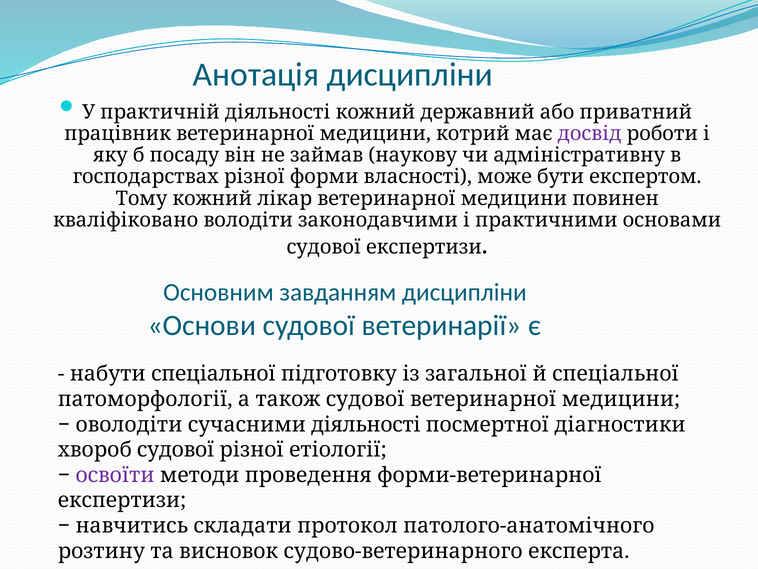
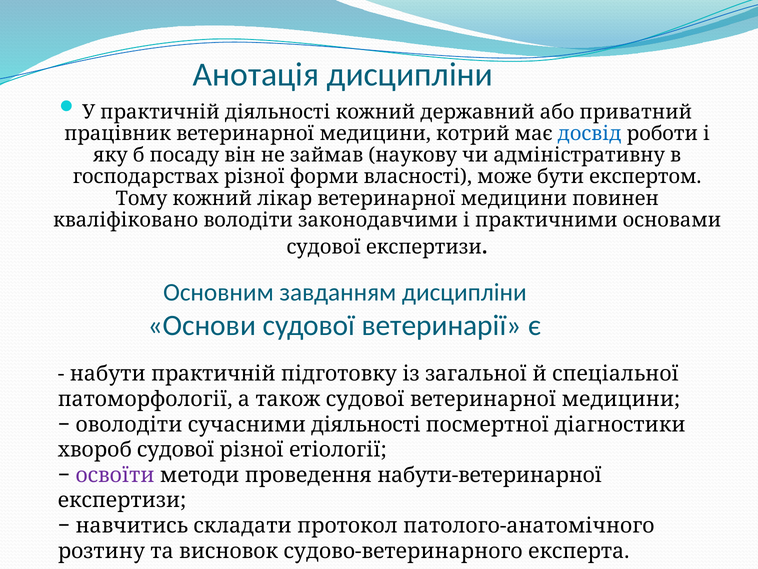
досвід colour: purple -> blue
набути спеціальної: спеціальної -> практичній
форми-ветеринарної: форми-ветеринарної -> набути-ветеринарної
